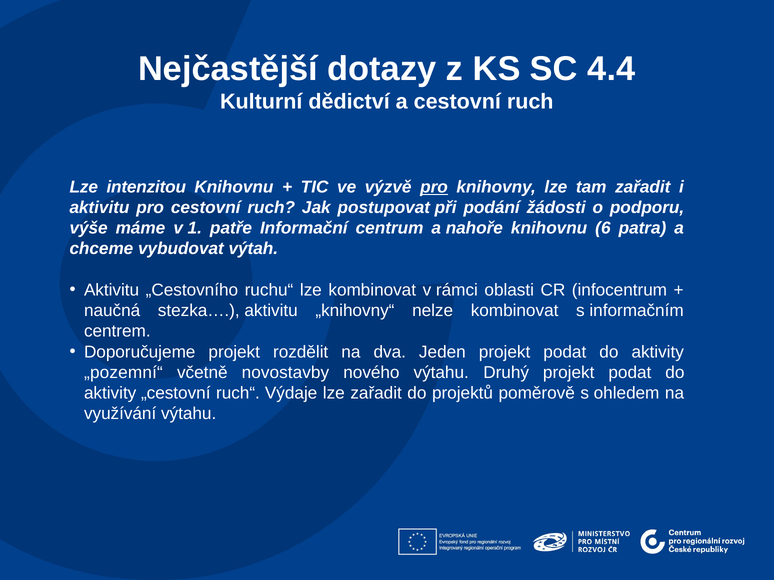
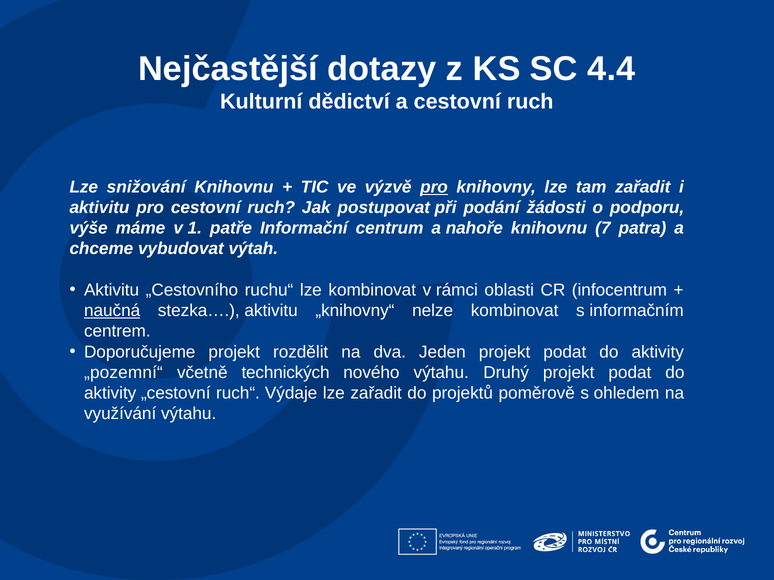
intenzitou: intenzitou -> snižování
6: 6 -> 7
naučná underline: none -> present
novostavby: novostavby -> technických
